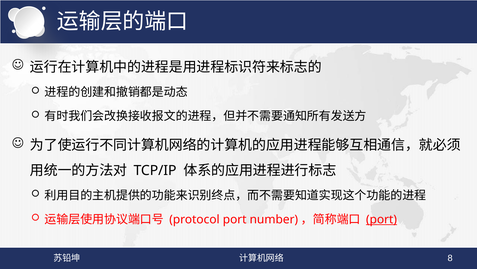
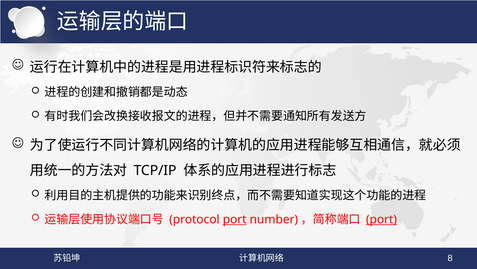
port at (235, 219) underline: none -> present
